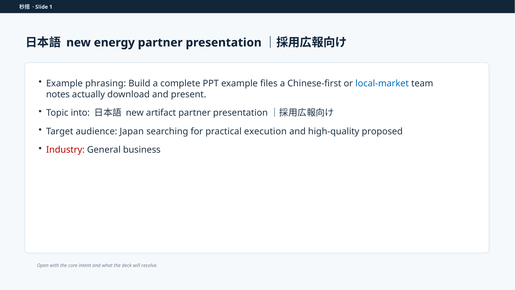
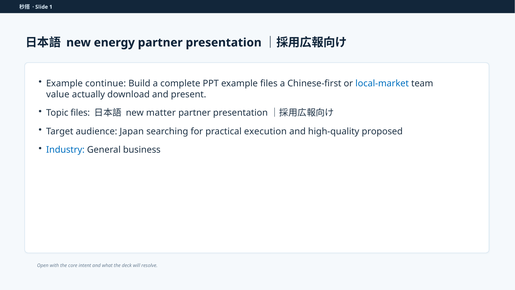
phrasing: phrasing -> continue
notes: notes -> value
Topic into: into -> files
artifact: artifact -> matter
Industry colour: red -> blue
